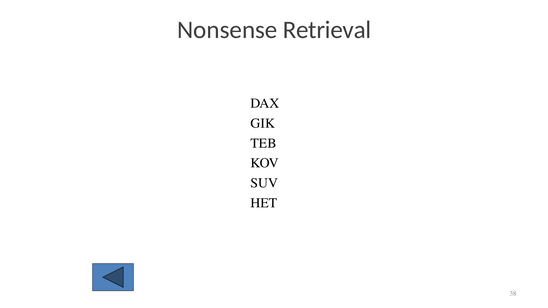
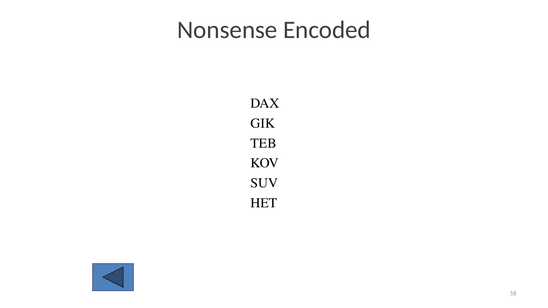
Retrieval: Retrieval -> Encoded
